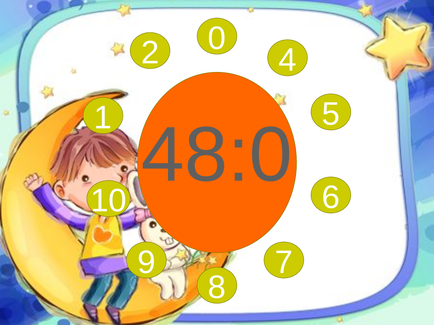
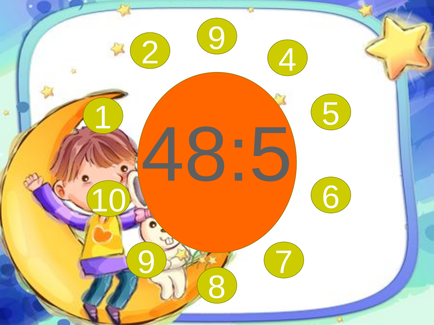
2 0: 0 -> 9
48:0: 48:0 -> 48:5
